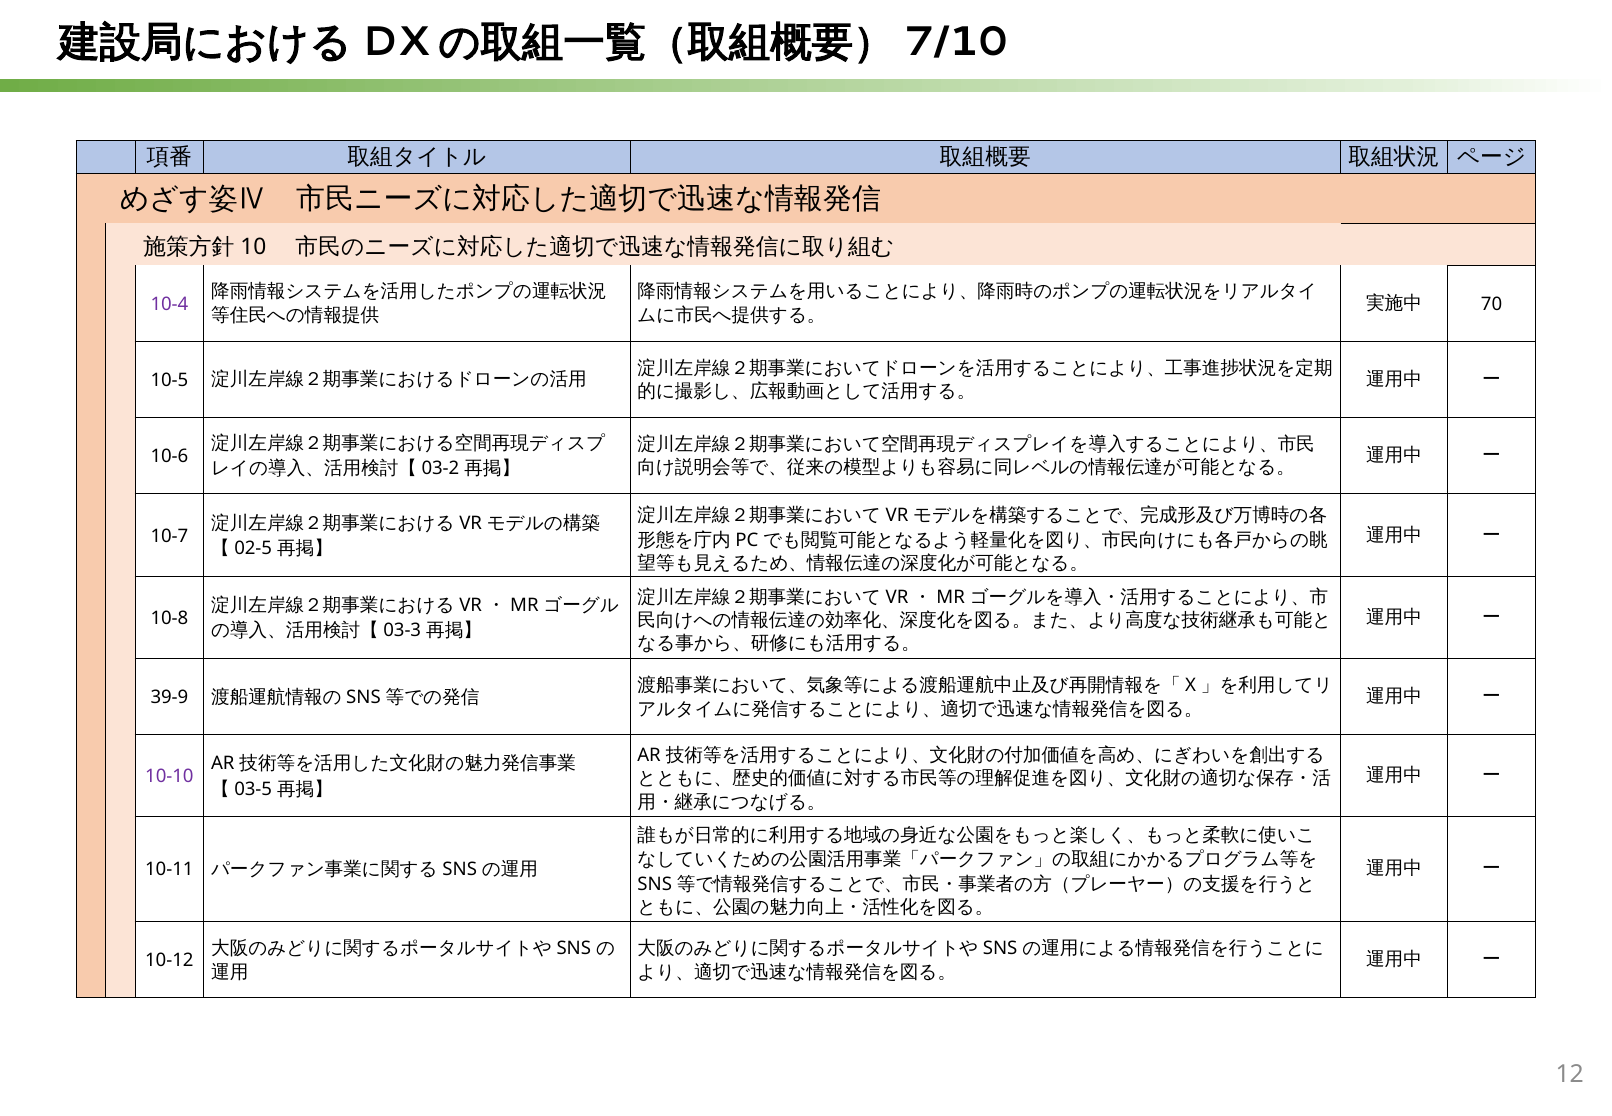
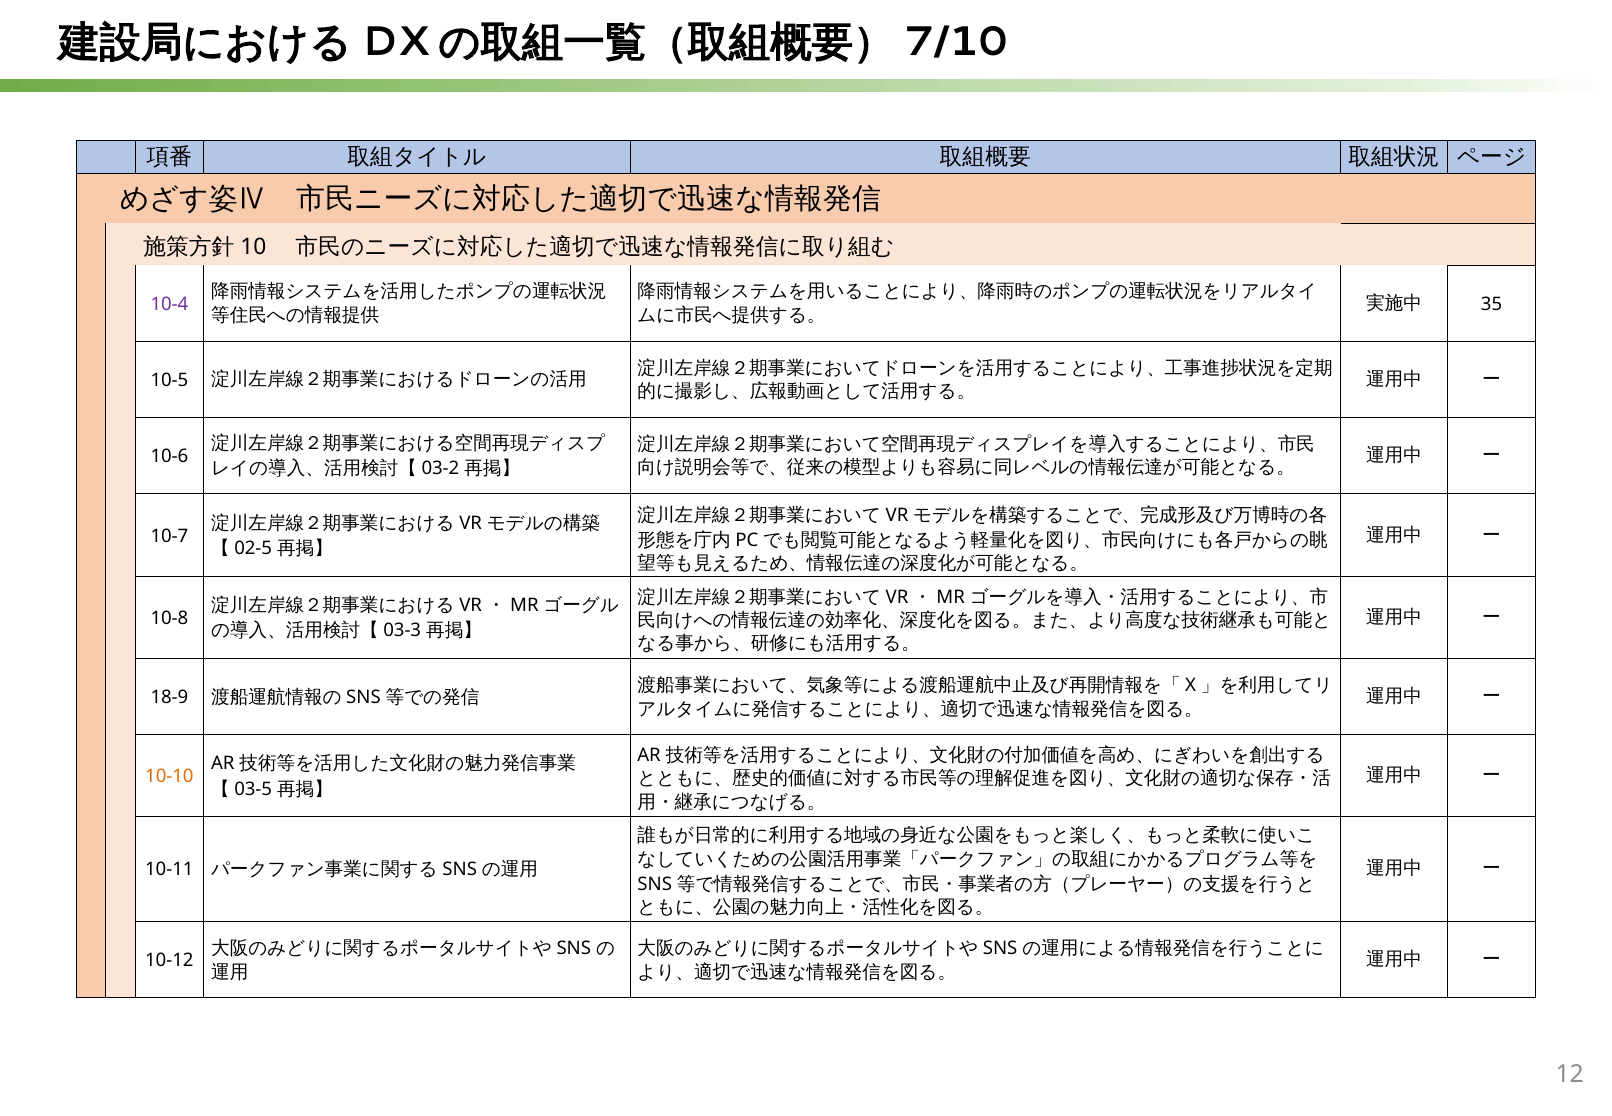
70: 70 -> 35
39-9: 39-9 -> 18-9
10-10 colour: purple -> orange
